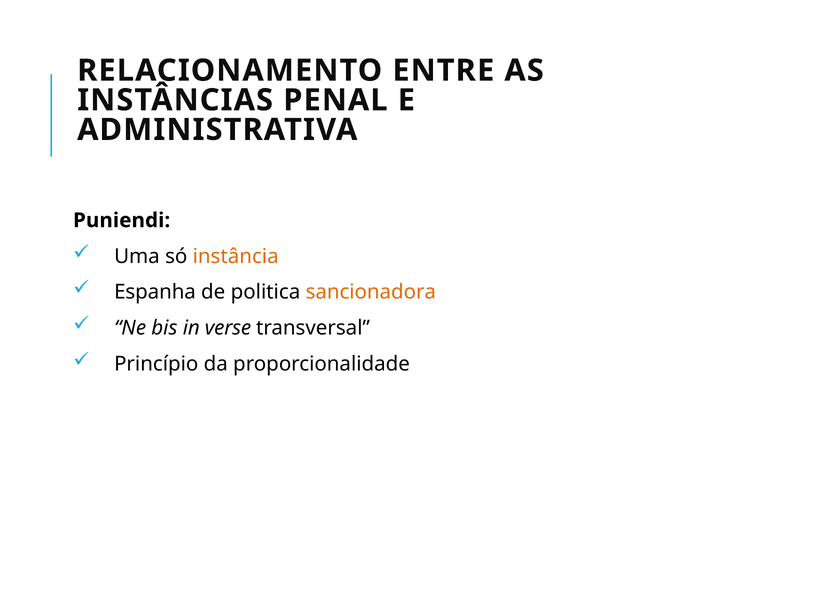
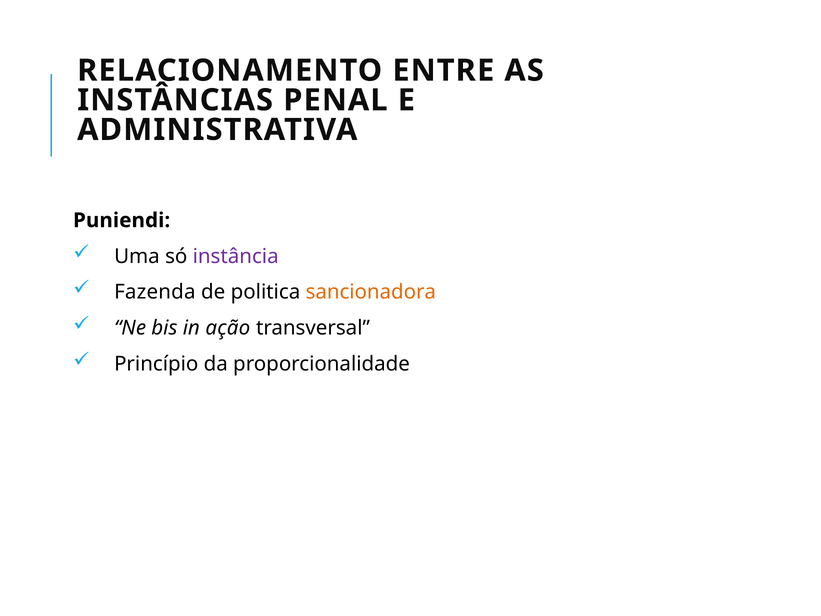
instância colour: orange -> purple
Espanha: Espanha -> Fazenda
verse: verse -> ação
